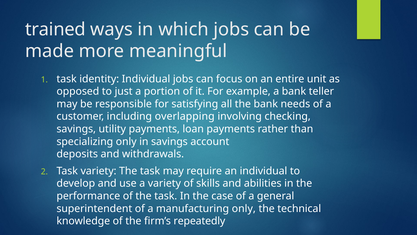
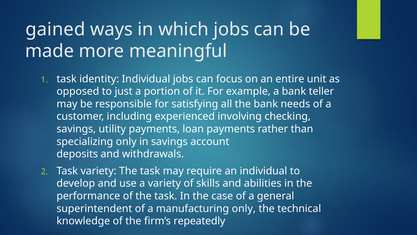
trained: trained -> gained
overlapping: overlapping -> experienced
